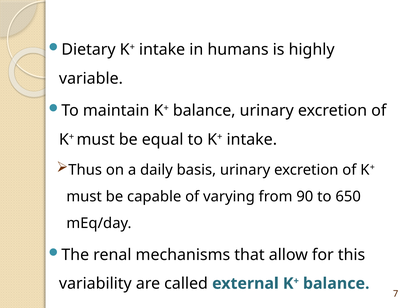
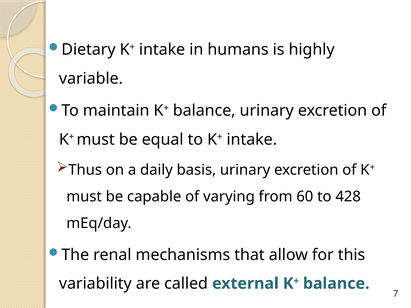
90: 90 -> 60
650: 650 -> 428
